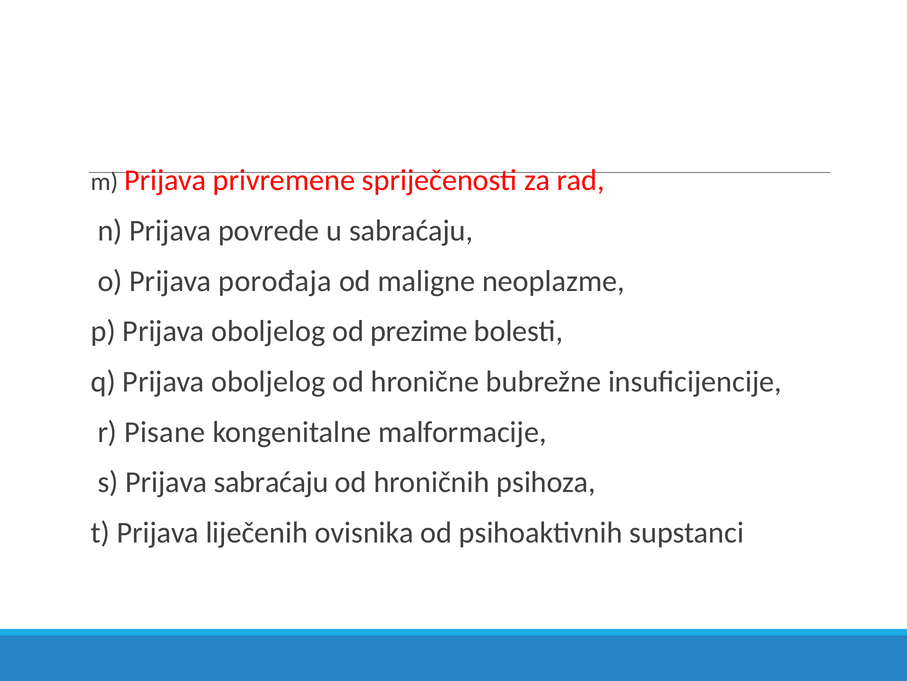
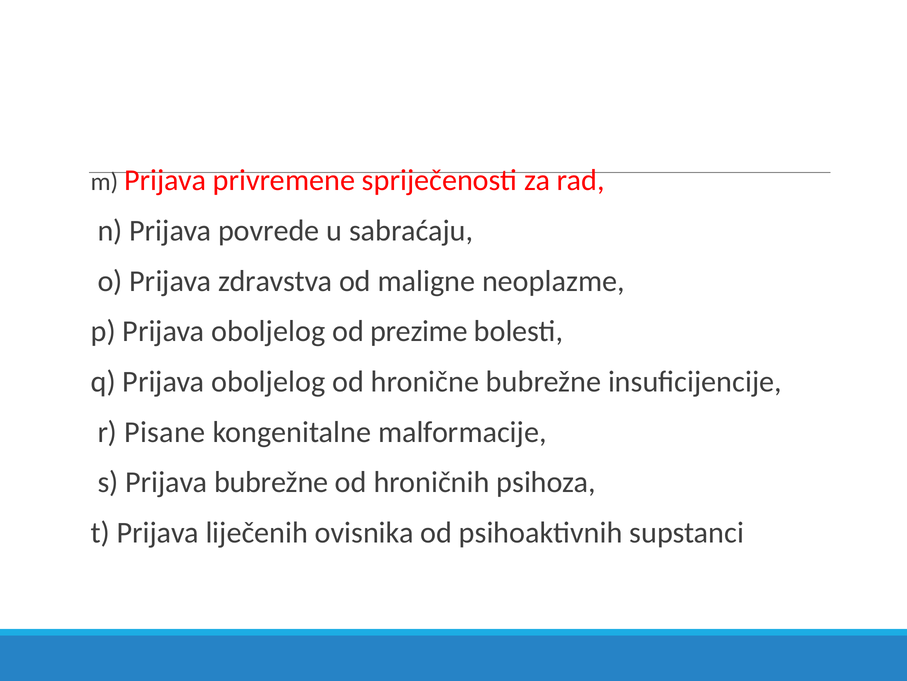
porođaja: porođaja -> zdravstva
Prijava sabraćaju: sabraćaju -> bubrežne
